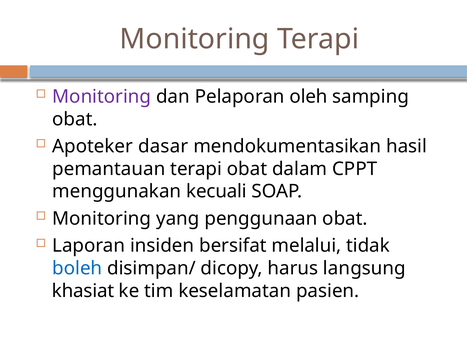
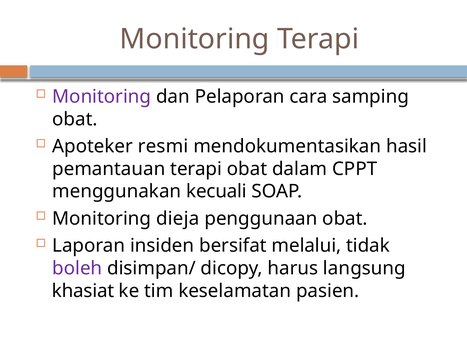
oleh: oleh -> cara
dasar: dasar -> resmi
yang: yang -> dieja
boleh colour: blue -> purple
